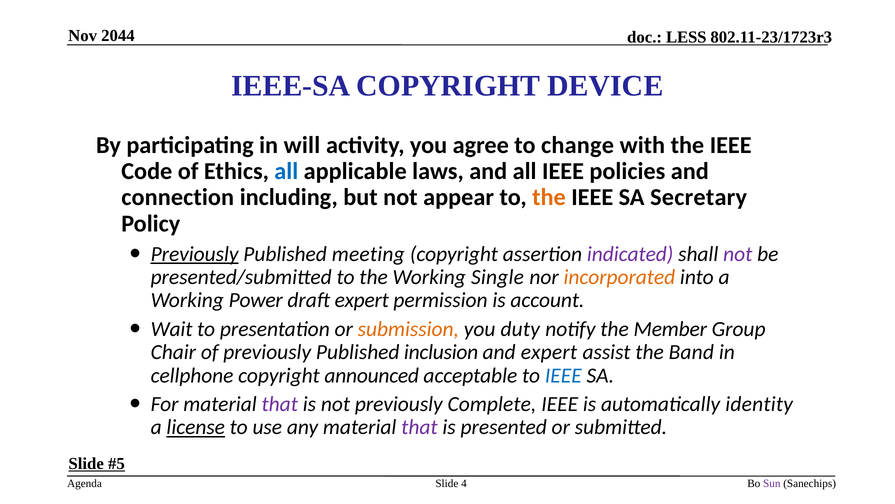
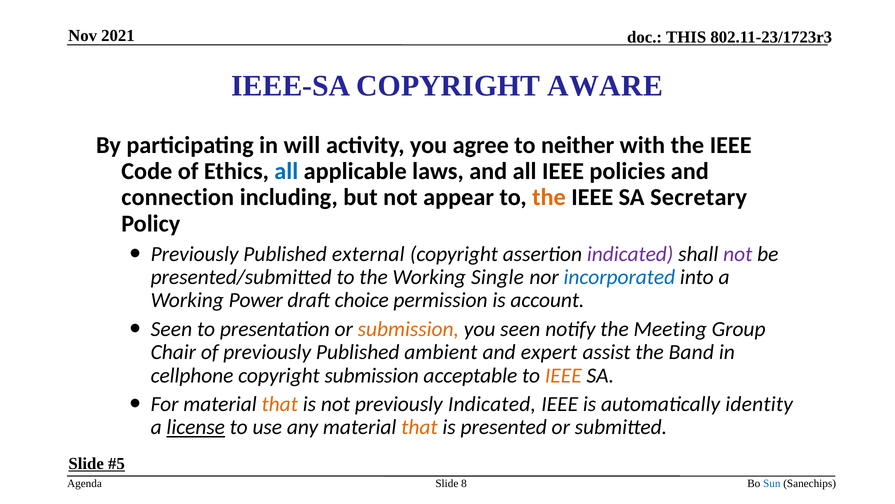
2044: 2044 -> 2021
LESS: LESS -> THIS
DEVICE: DEVICE -> AWARE
change: change -> neither
Previously at (195, 254) underline: present -> none
meeting: meeting -> external
incorporated colour: orange -> blue
draft expert: expert -> choice
Wait at (172, 329): Wait -> Seen
you duty: duty -> seen
Member: Member -> Meeting
inclusion: inclusion -> ambient
copyright announced: announced -> submission
IEEE at (563, 375) colour: blue -> orange
that at (280, 404) colour: purple -> orange
previously Complete: Complete -> Indicated
that at (419, 427) colour: purple -> orange
4: 4 -> 8
Sun colour: purple -> blue
